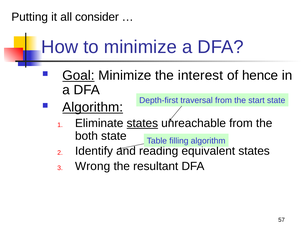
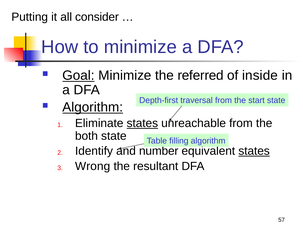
interest: interest -> referred
hence: hence -> inside
reading: reading -> number
states at (254, 151) underline: none -> present
